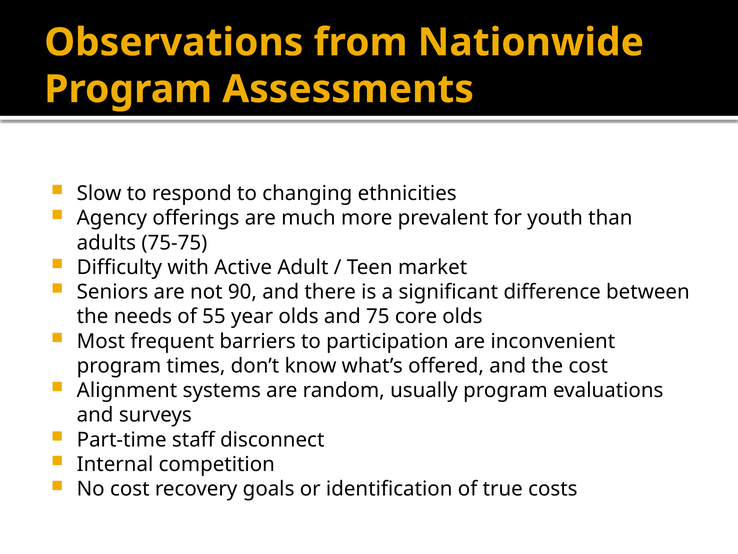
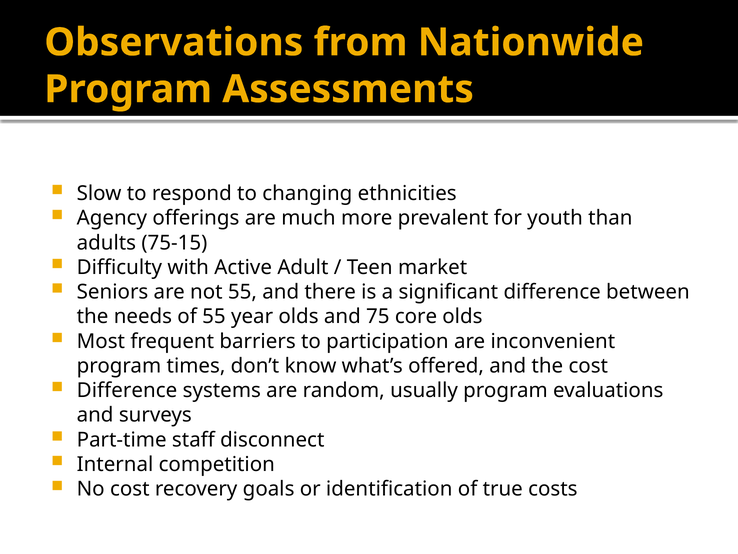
75-75: 75-75 -> 75-15
not 90: 90 -> 55
Alignment at (127, 390): Alignment -> Difference
